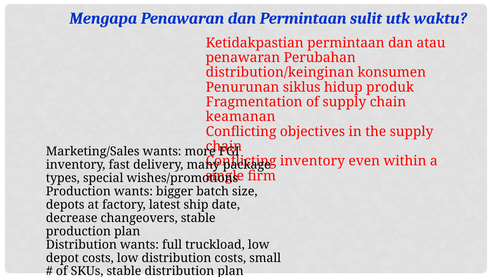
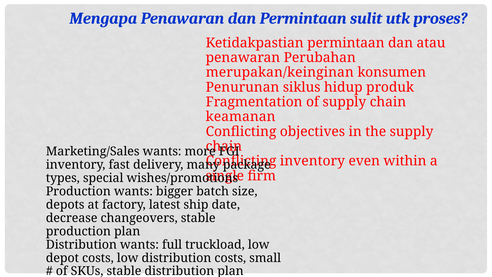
waktu: waktu -> proses
distribution/keinginan: distribution/keinginan -> merupakan/keinginan
